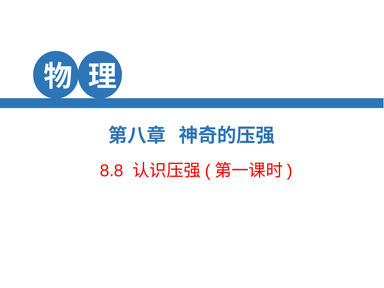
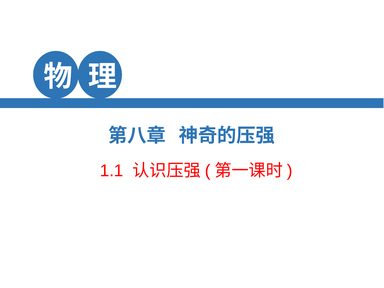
8.8: 8.8 -> 1.1
